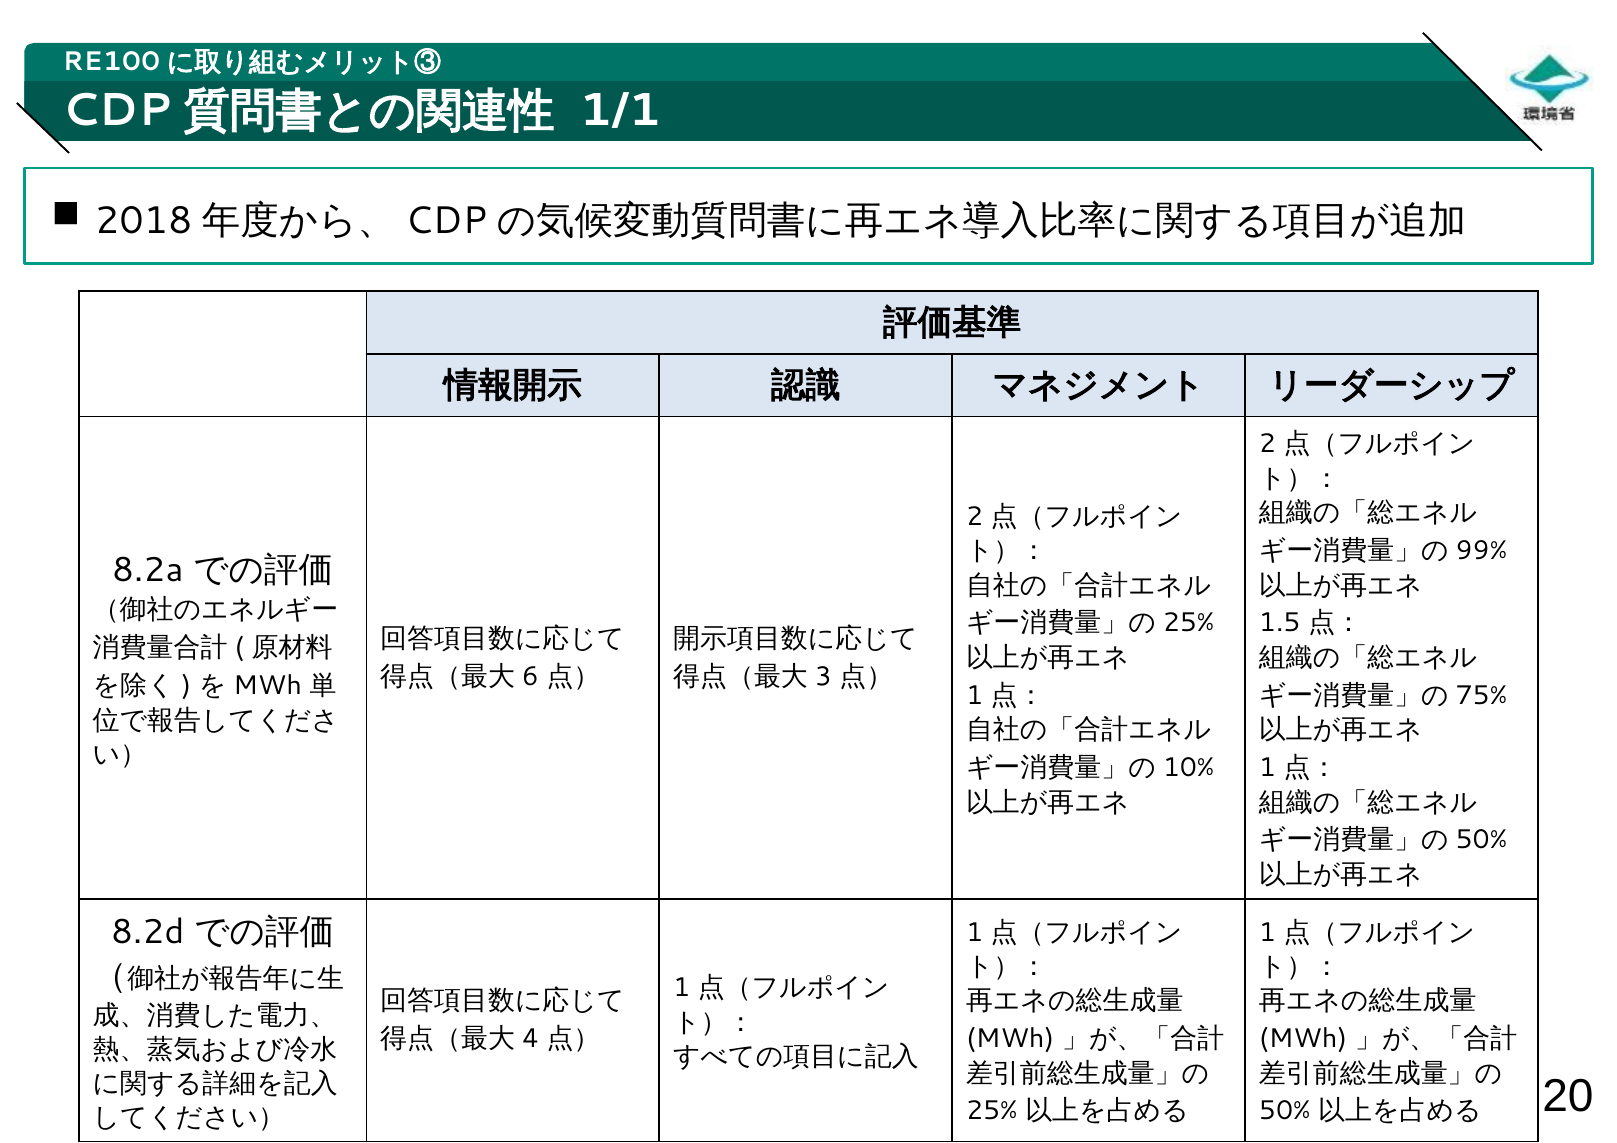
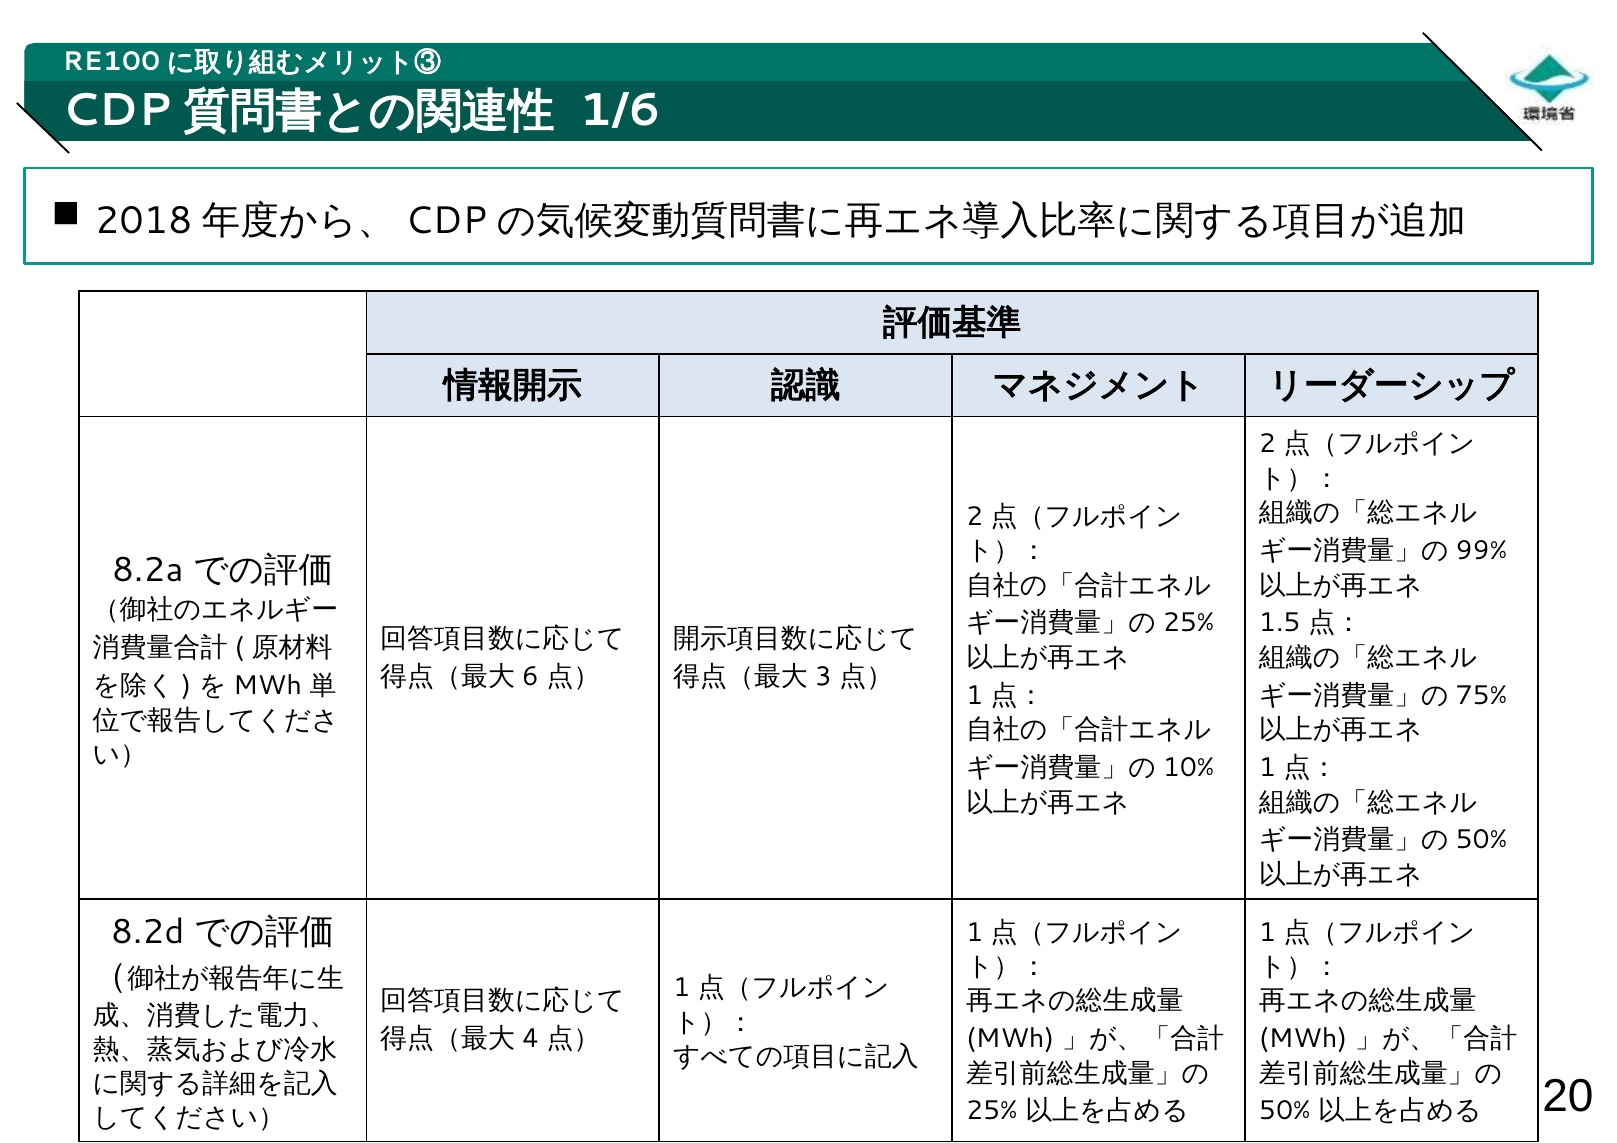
1/1: 1/1 -> 1/6
